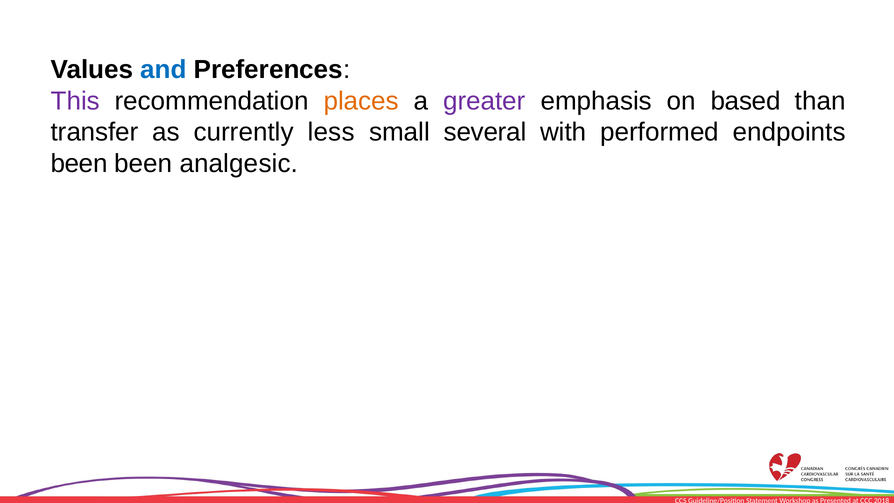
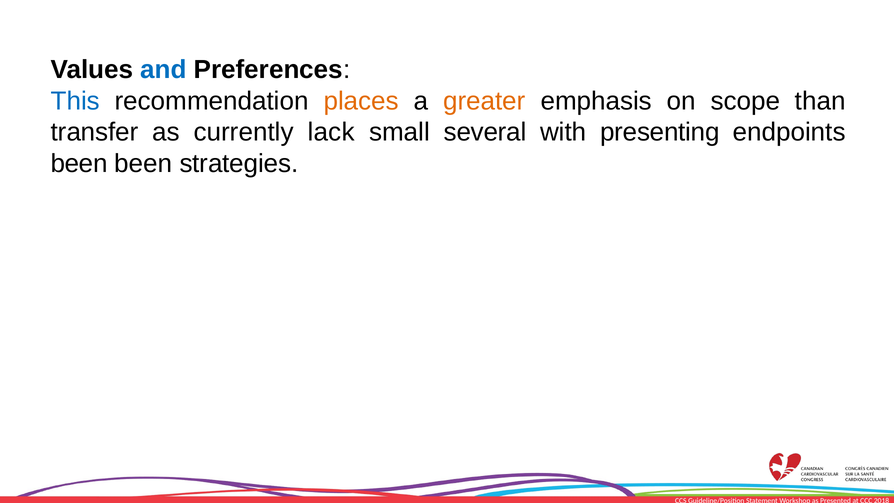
This colour: purple -> blue
greater colour: purple -> orange
based: based -> scope
less: less -> lack
performed: performed -> presenting
analgesic: analgesic -> strategies
